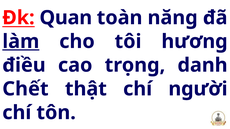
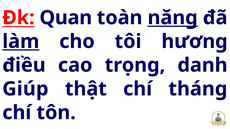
năng underline: none -> present
Chết: Chết -> Giúp
người: người -> tháng
